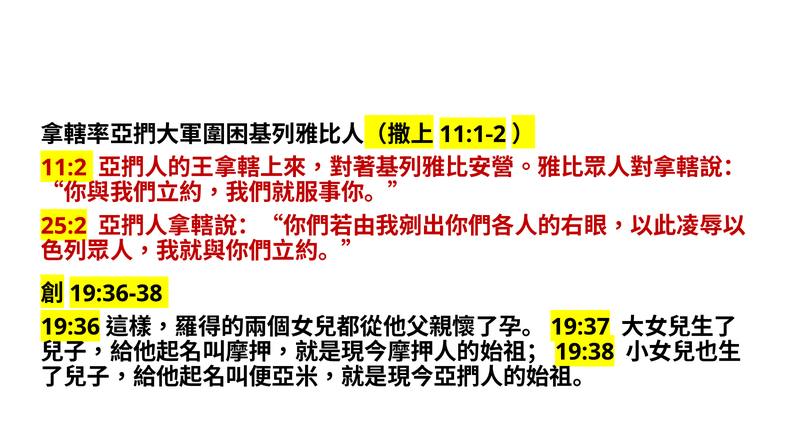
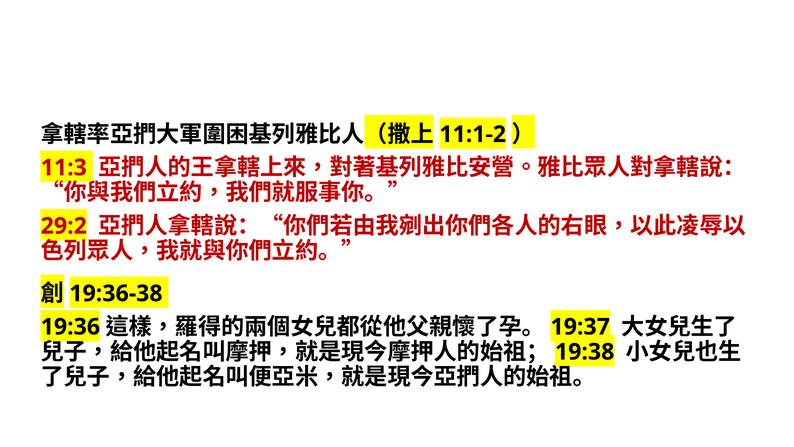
11:2: 11:2 -> 11:3
25:2: 25:2 -> 29:2
